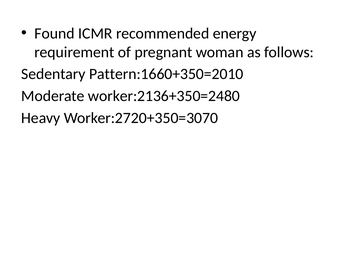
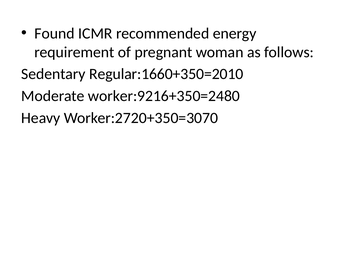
Pattern:1660+350=2010: Pattern:1660+350=2010 -> Regular:1660+350=2010
worker:2136+350=2480: worker:2136+350=2480 -> worker:9216+350=2480
